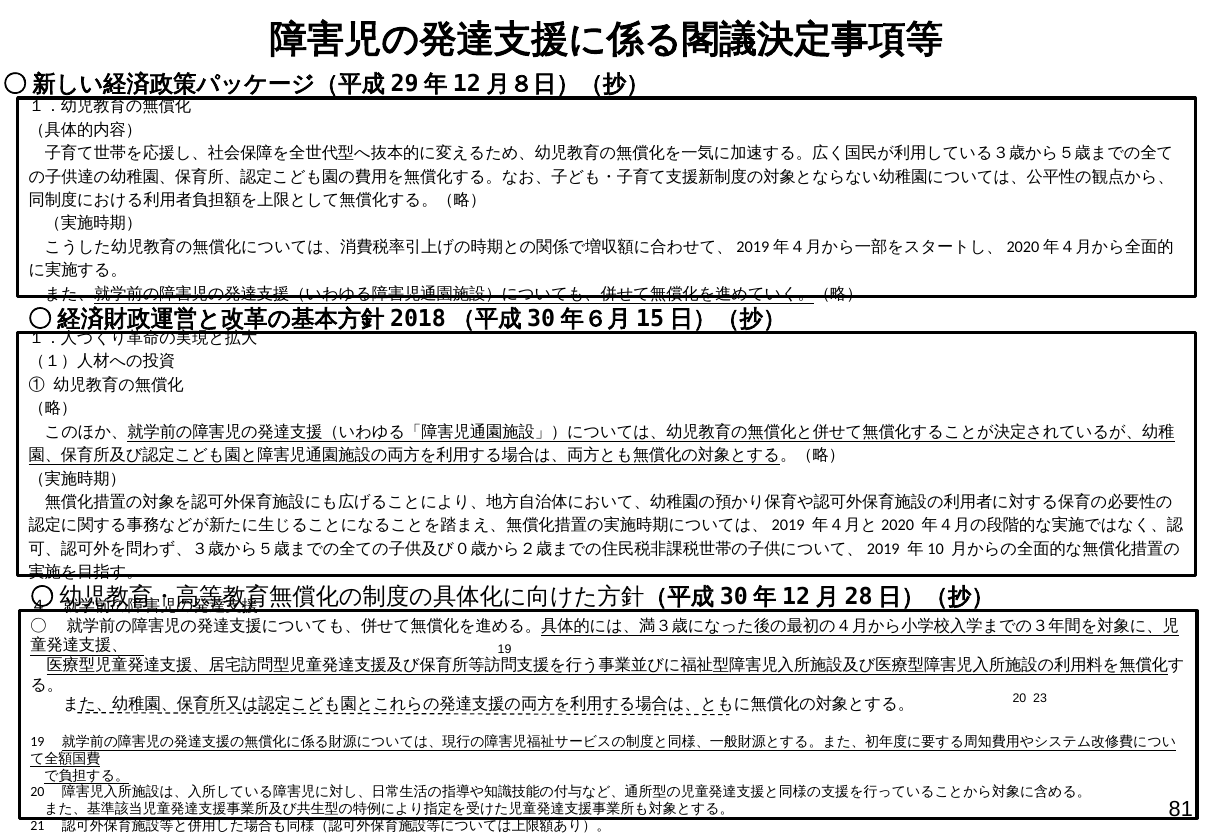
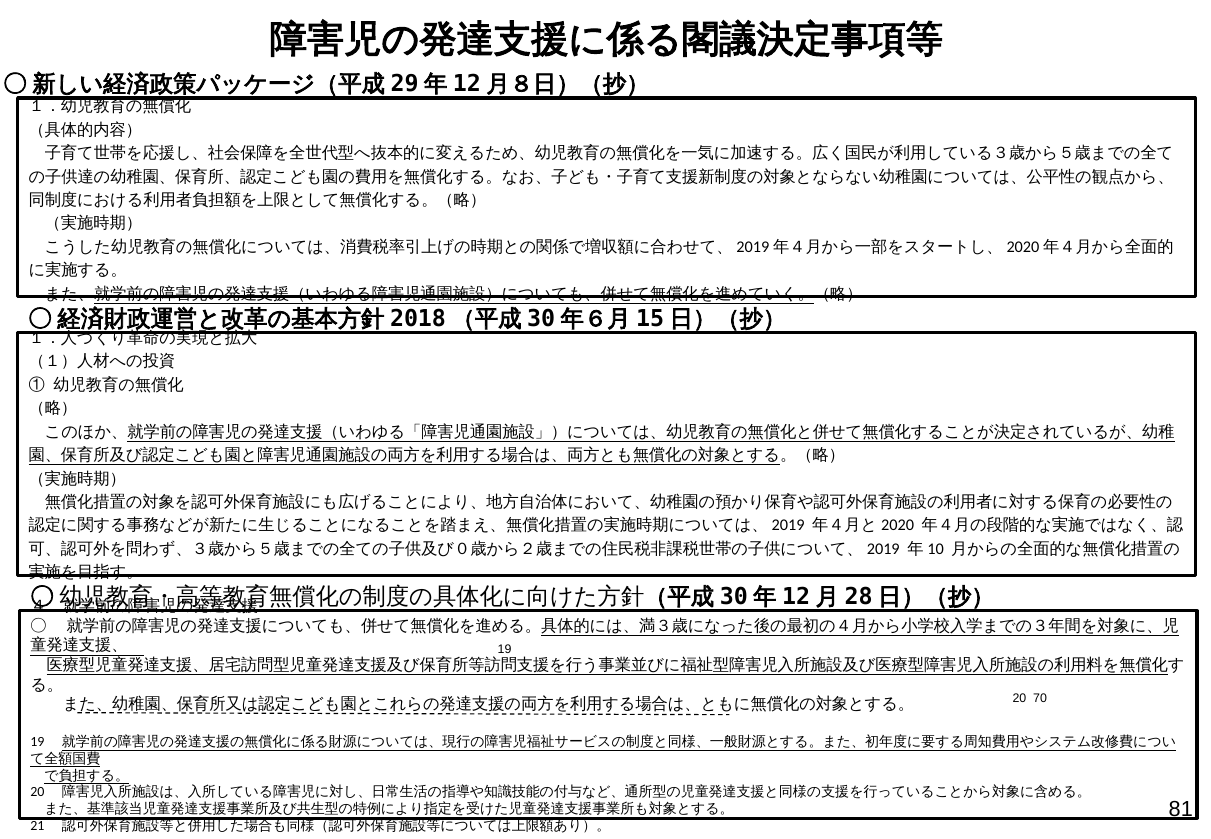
23: 23 -> 70
